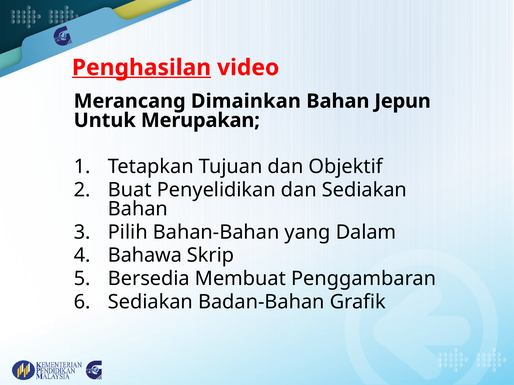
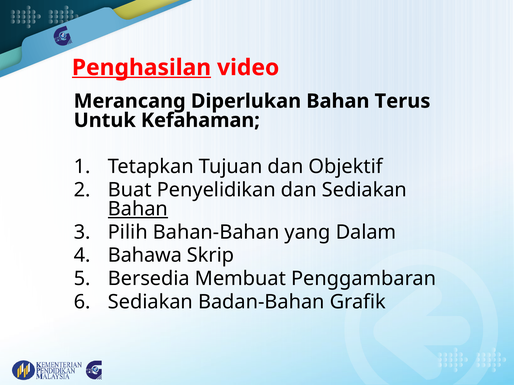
Dimainkan: Dimainkan -> Diperlukan
Jepun: Jepun -> Terus
Merupakan: Merupakan -> Kefahaman
Bahan at (138, 209) underline: none -> present
